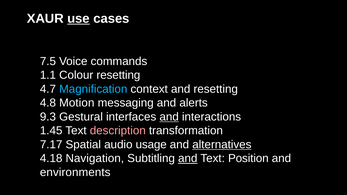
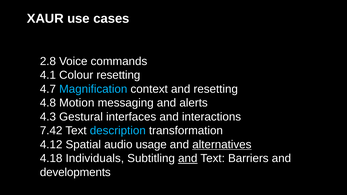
use underline: present -> none
7.5: 7.5 -> 2.8
1.1: 1.1 -> 4.1
9.3: 9.3 -> 4.3
and at (169, 117) underline: present -> none
1.45: 1.45 -> 7.42
description colour: pink -> light blue
7.17: 7.17 -> 4.12
Navigation: Navigation -> Individuals
Position: Position -> Barriers
environments: environments -> developments
